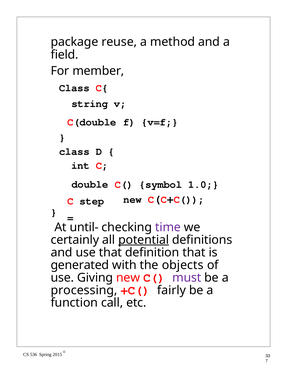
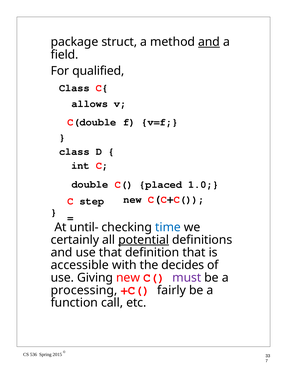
reuse: reuse -> struct
and at (209, 42) underline: none -> present
member: member -> qualified
string: string -> allows
symbol: symbol -> placed
time colour: purple -> blue
generated: generated -> accessible
objects: objects -> decides
